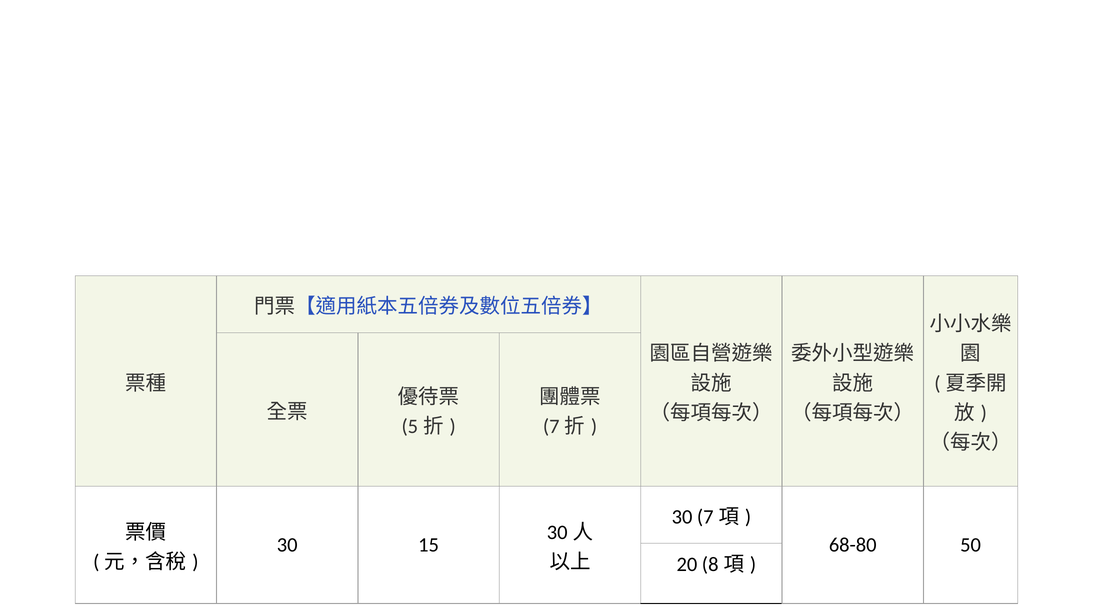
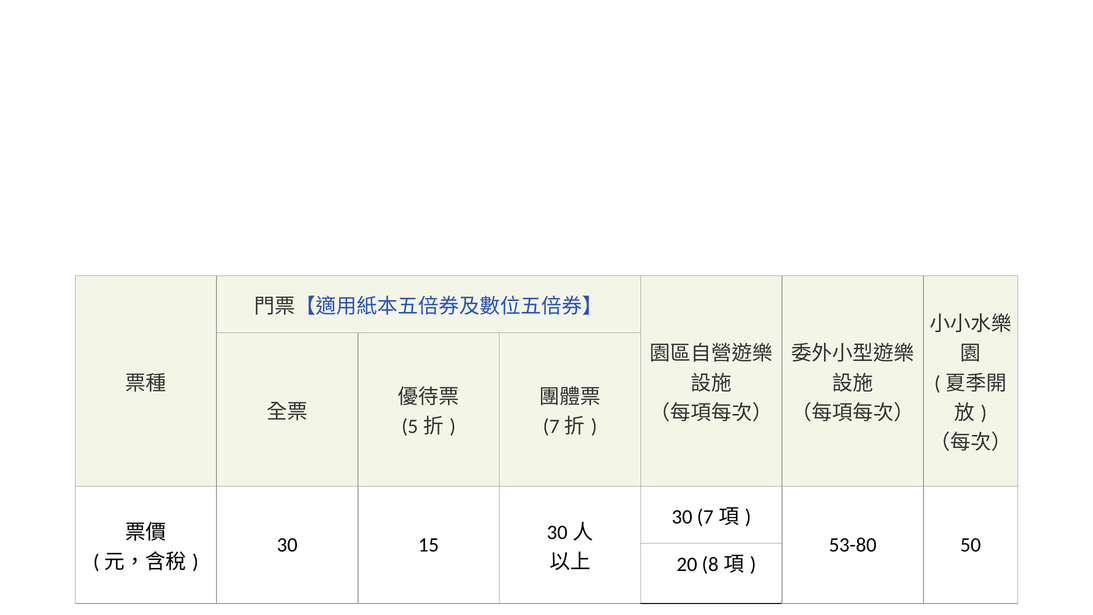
68-80: 68-80 -> 53-80
